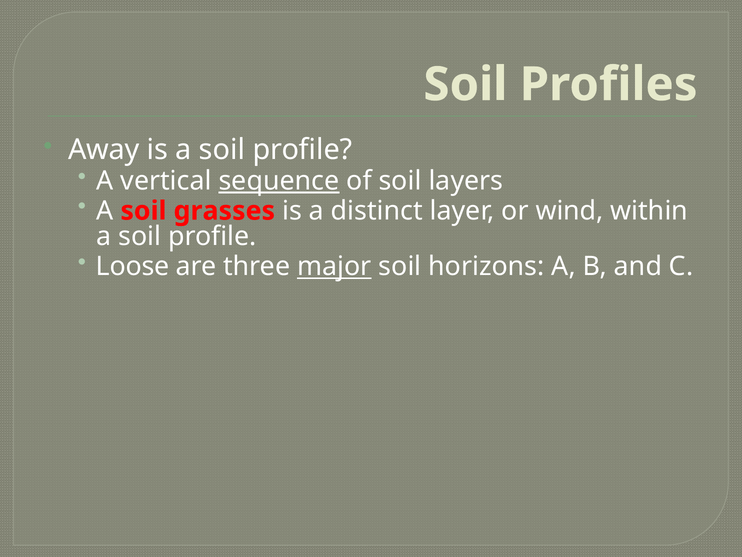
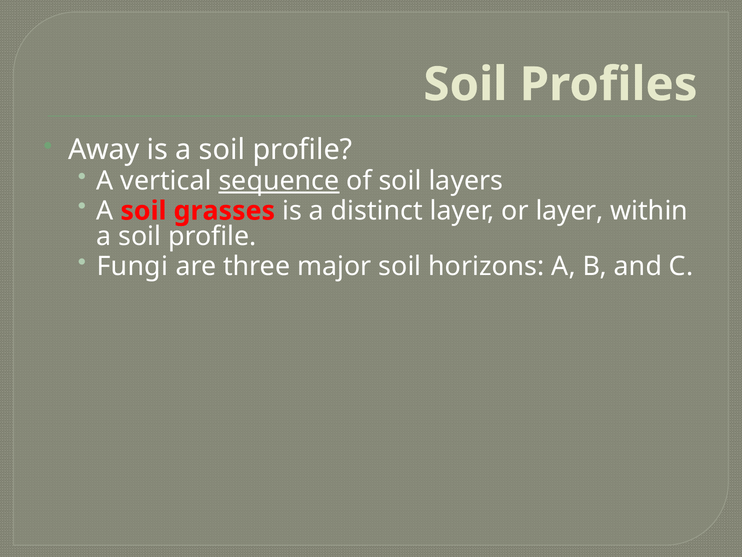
or wind: wind -> layer
Loose: Loose -> Fungi
major underline: present -> none
